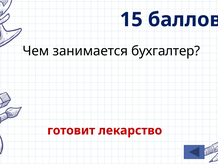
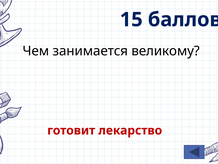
бухгалтер: бухгалтер -> великому
